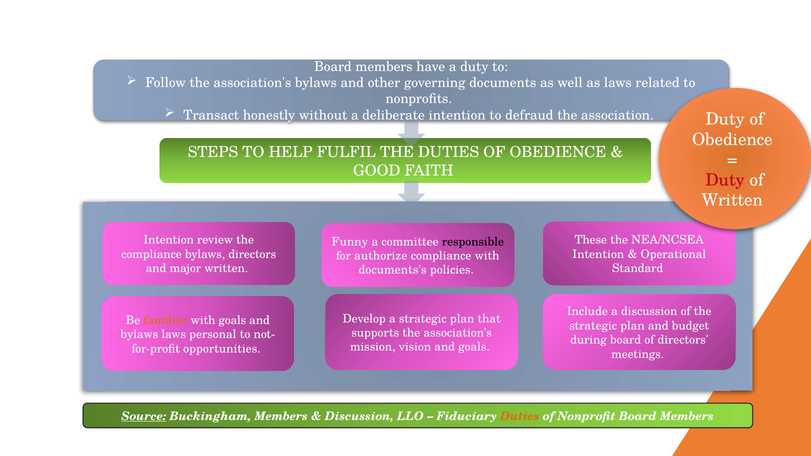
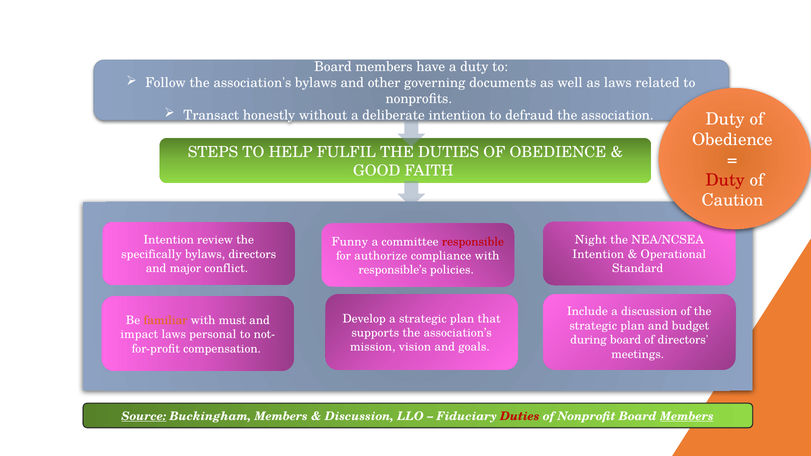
Written at (733, 200): Written -> Caution
These: These -> Night
responsible colour: black -> red
compliance at (152, 254): compliance -> specifically
major written: written -> conflict
documents’s: documents’s -> responsible’s
with goals: goals -> must
bylaws at (139, 335): bylaws -> impact
opportunities: opportunities -> compensation
Duties at (520, 416) colour: orange -> red
Members at (687, 416) underline: none -> present
